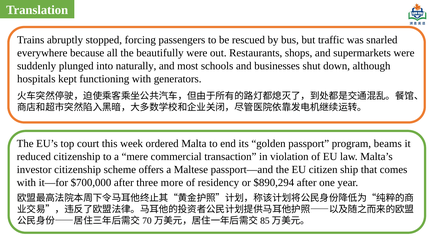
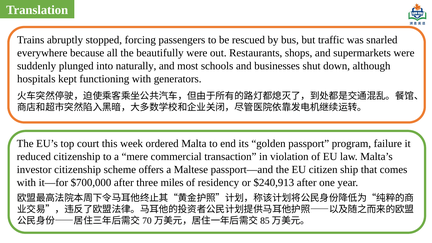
beams: beams -> failure
more: more -> miles
$890,294: $890,294 -> $240,913
